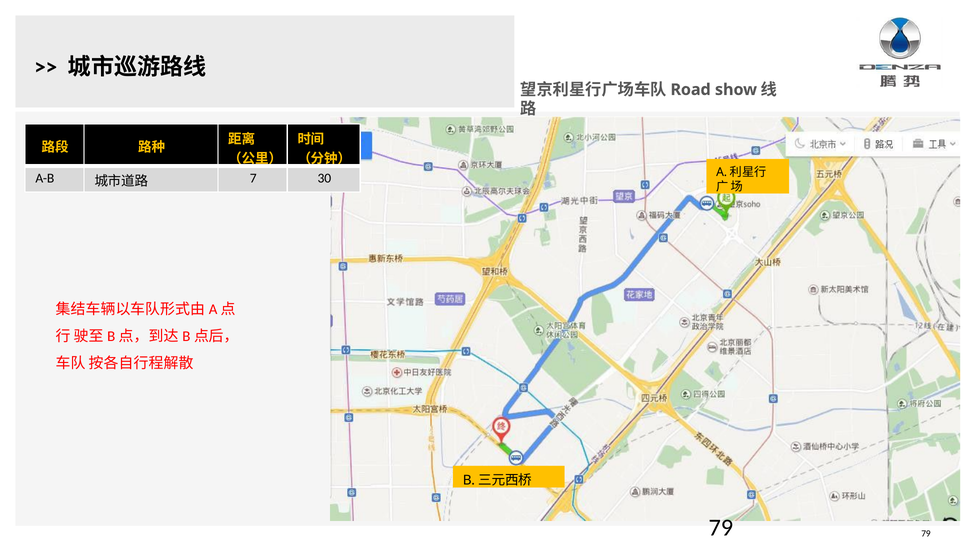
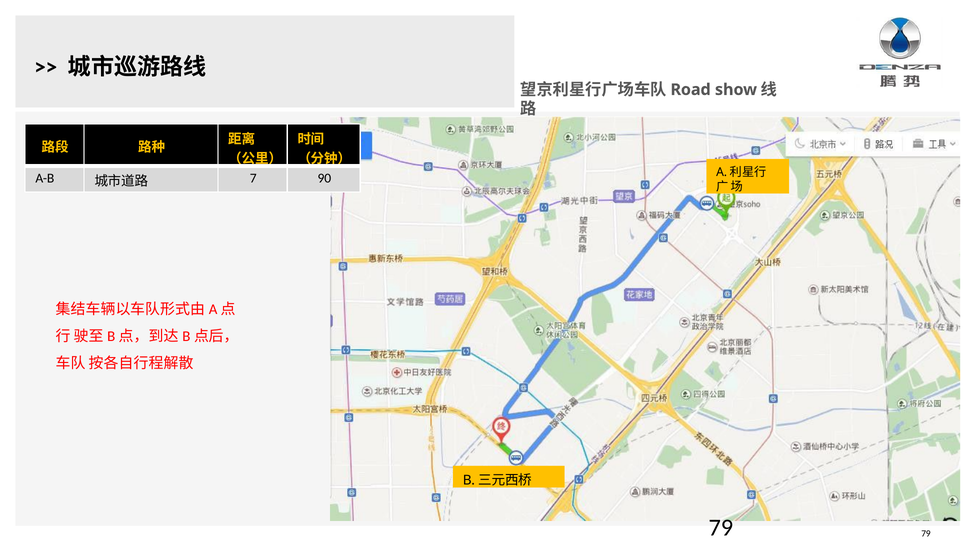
30: 30 -> 90
